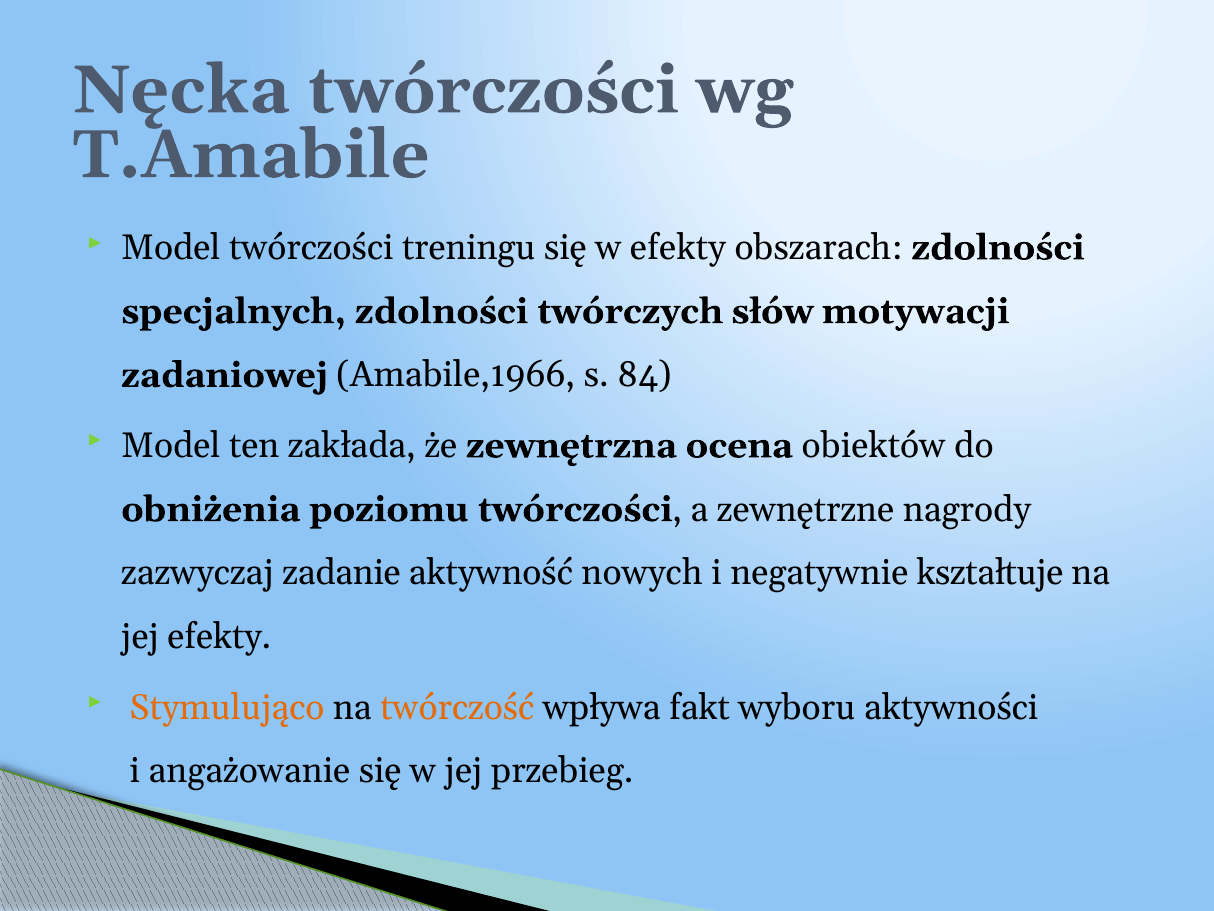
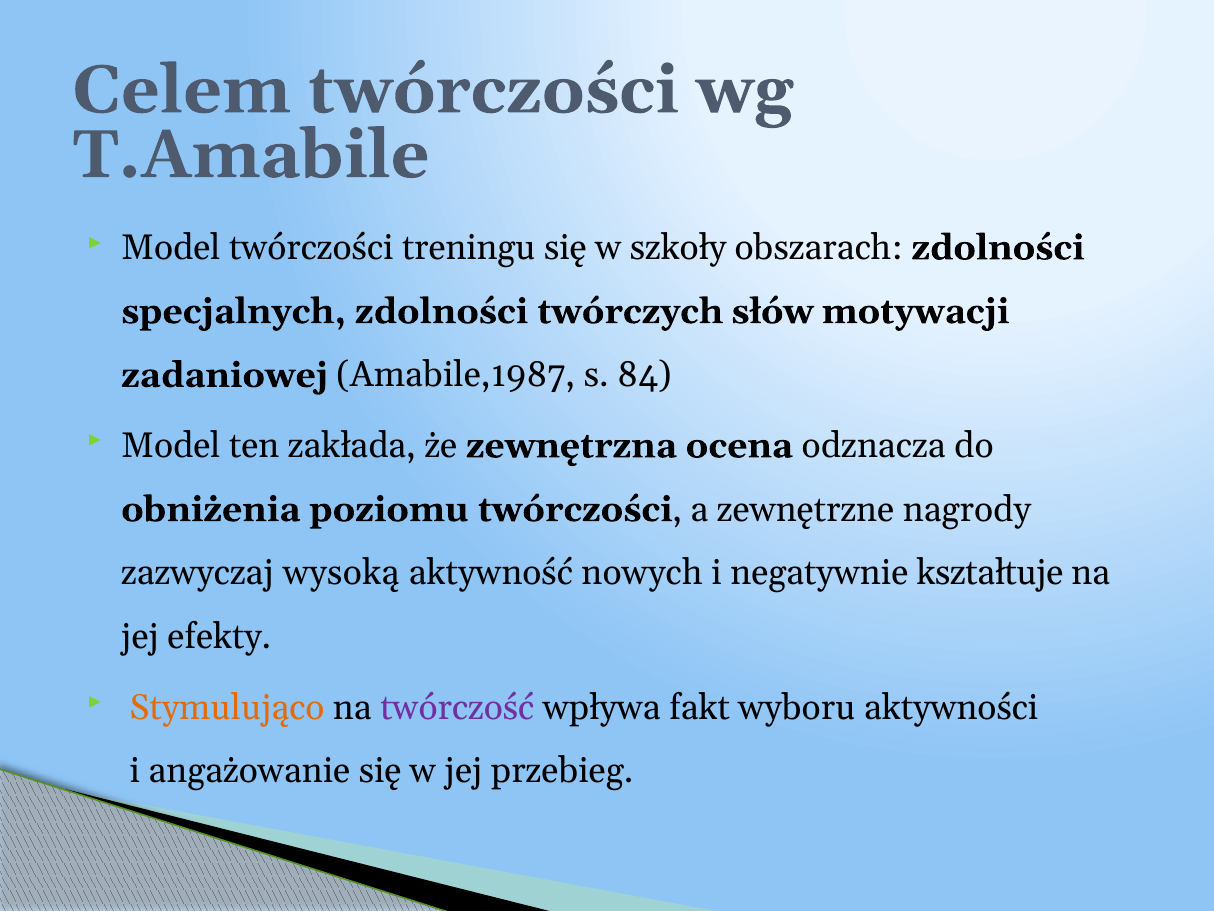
Nęcka: Nęcka -> Celem
w efekty: efekty -> szkoły
Amabile,1966: Amabile,1966 -> Amabile,1987
obiektów: obiektów -> odznacza
zadanie: zadanie -> wysoką
twórczość colour: orange -> purple
